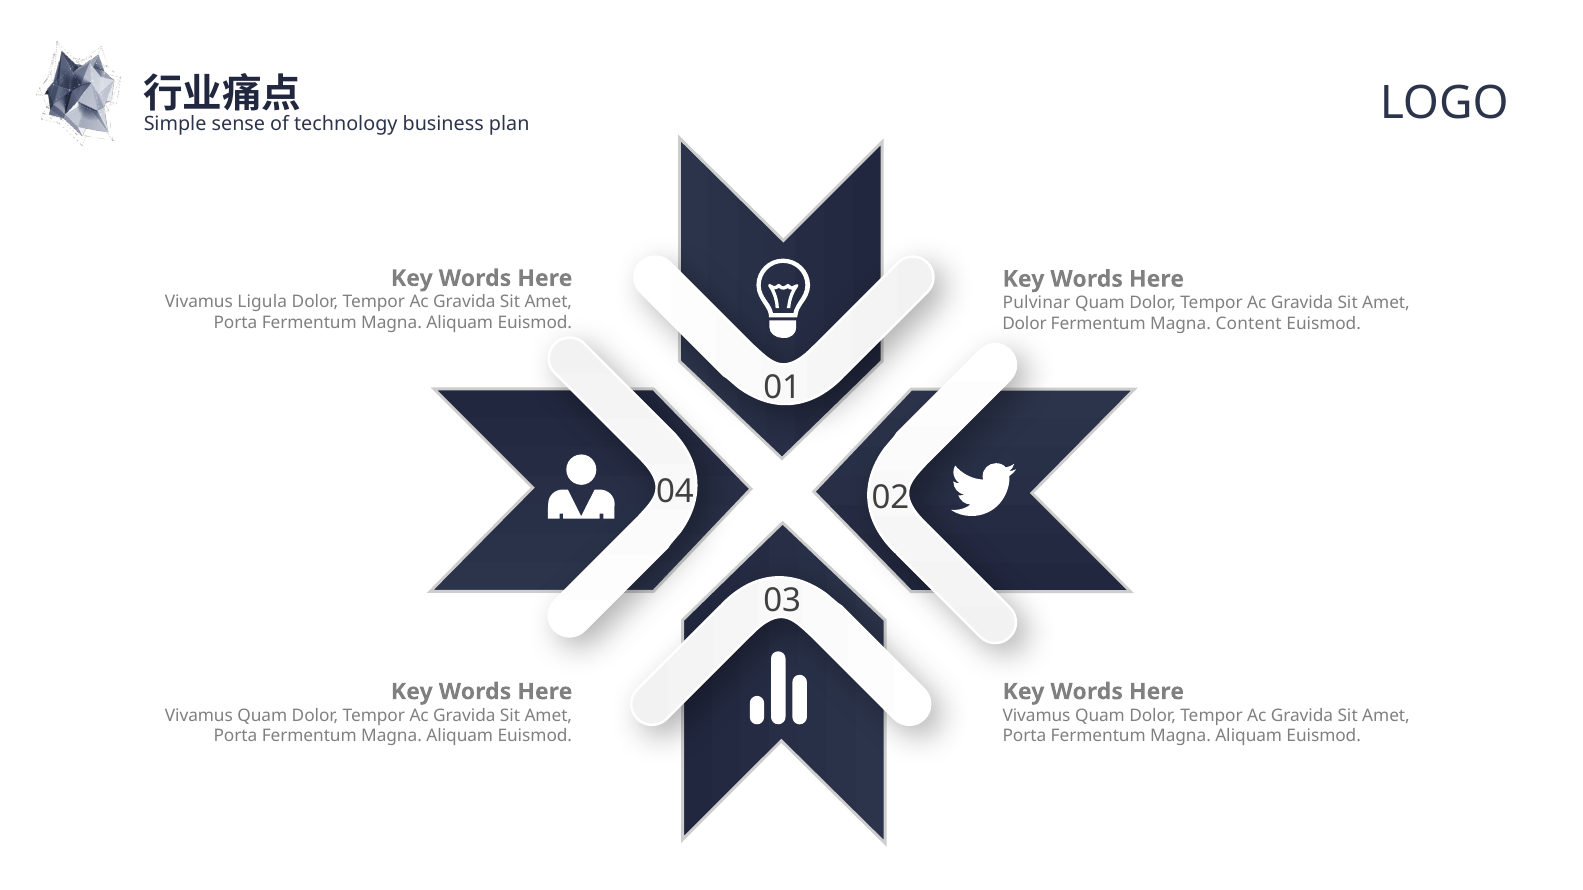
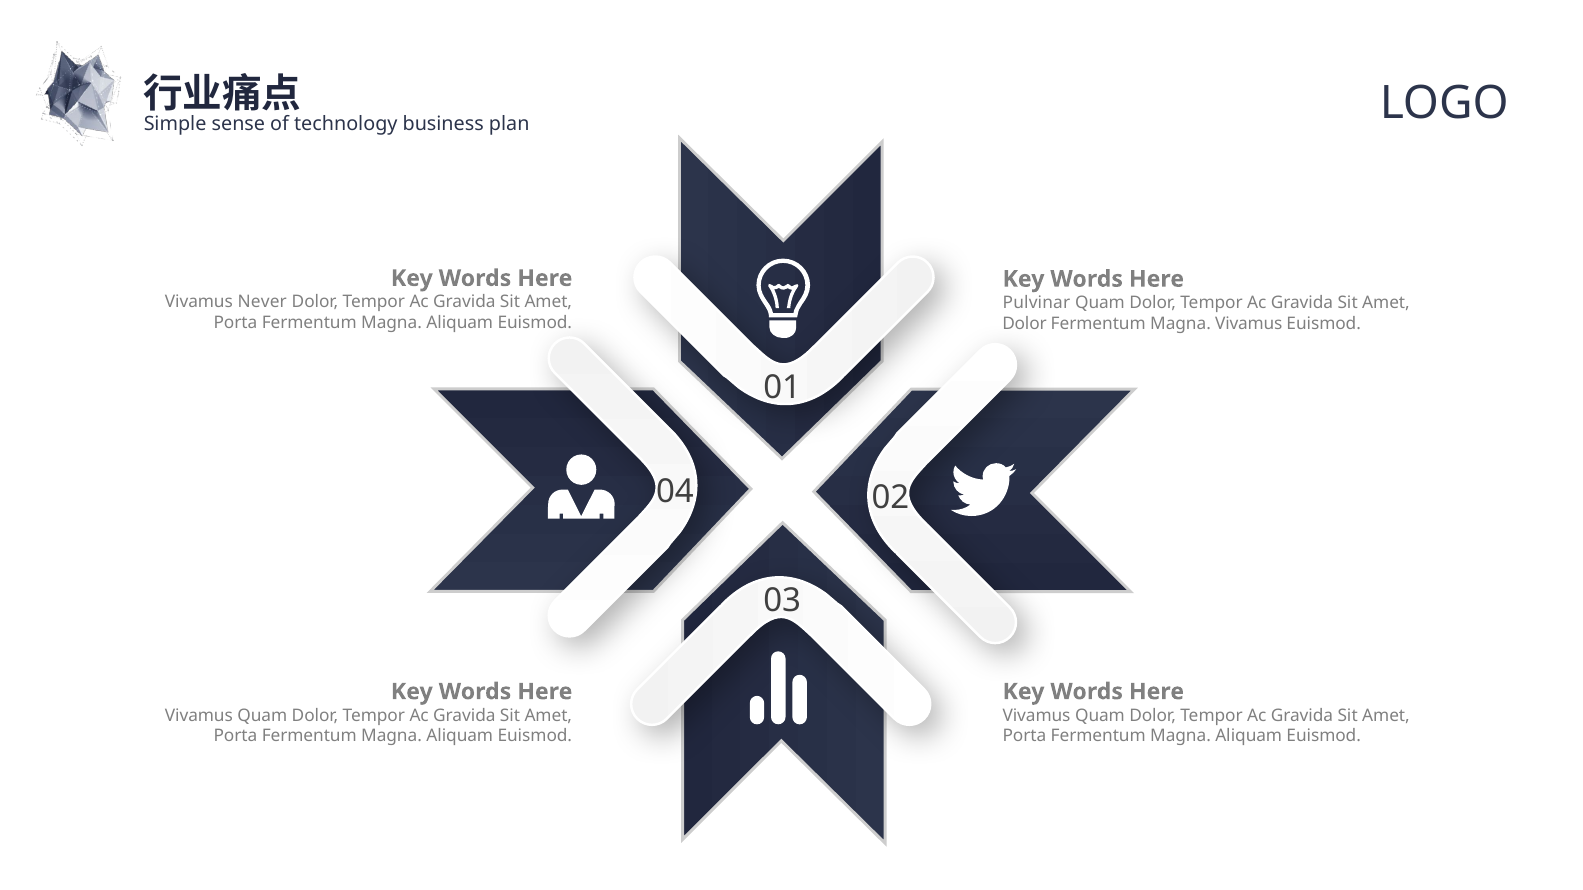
Ligula: Ligula -> Never
Magna Content: Content -> Vivamus
